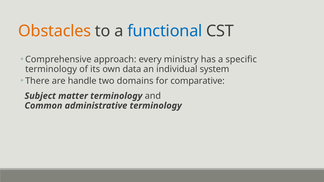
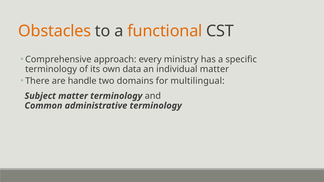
functional colour: blue -> orange
individual system: system -> matter
comparative: comparative -> multilingual
